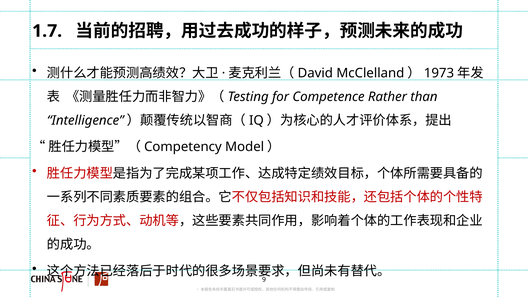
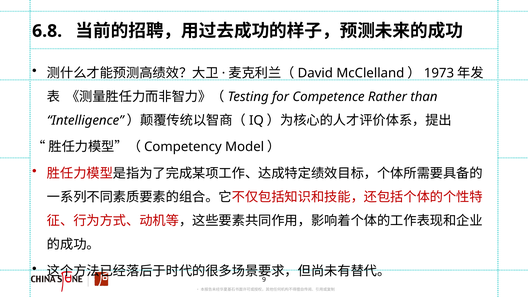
1.7: 1.7 -> 6.8
